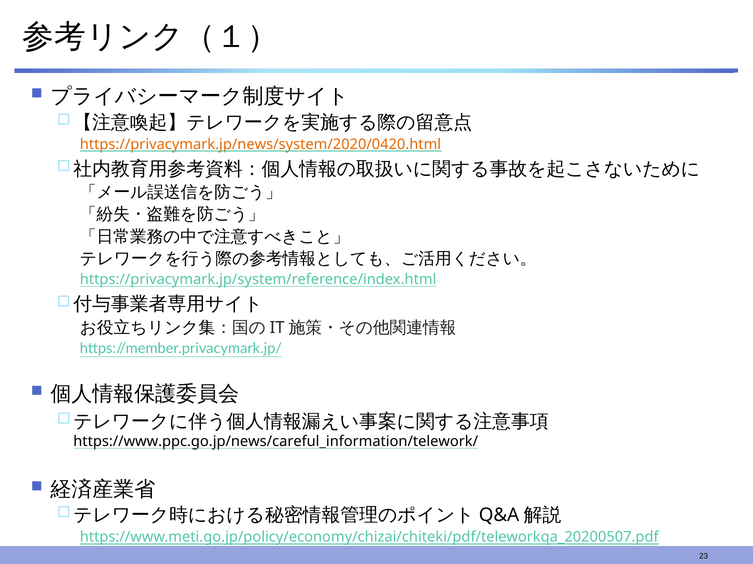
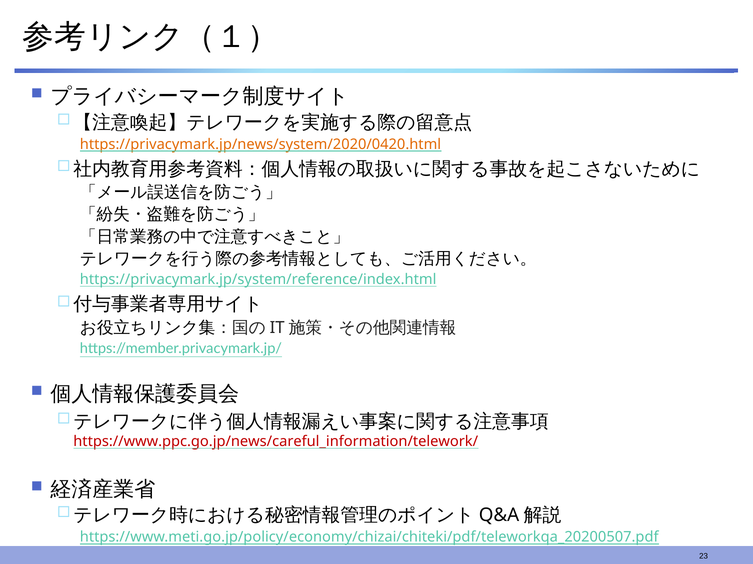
https://www.ppc.go.jp/news/careful_information/telework/ colour: black -> red
